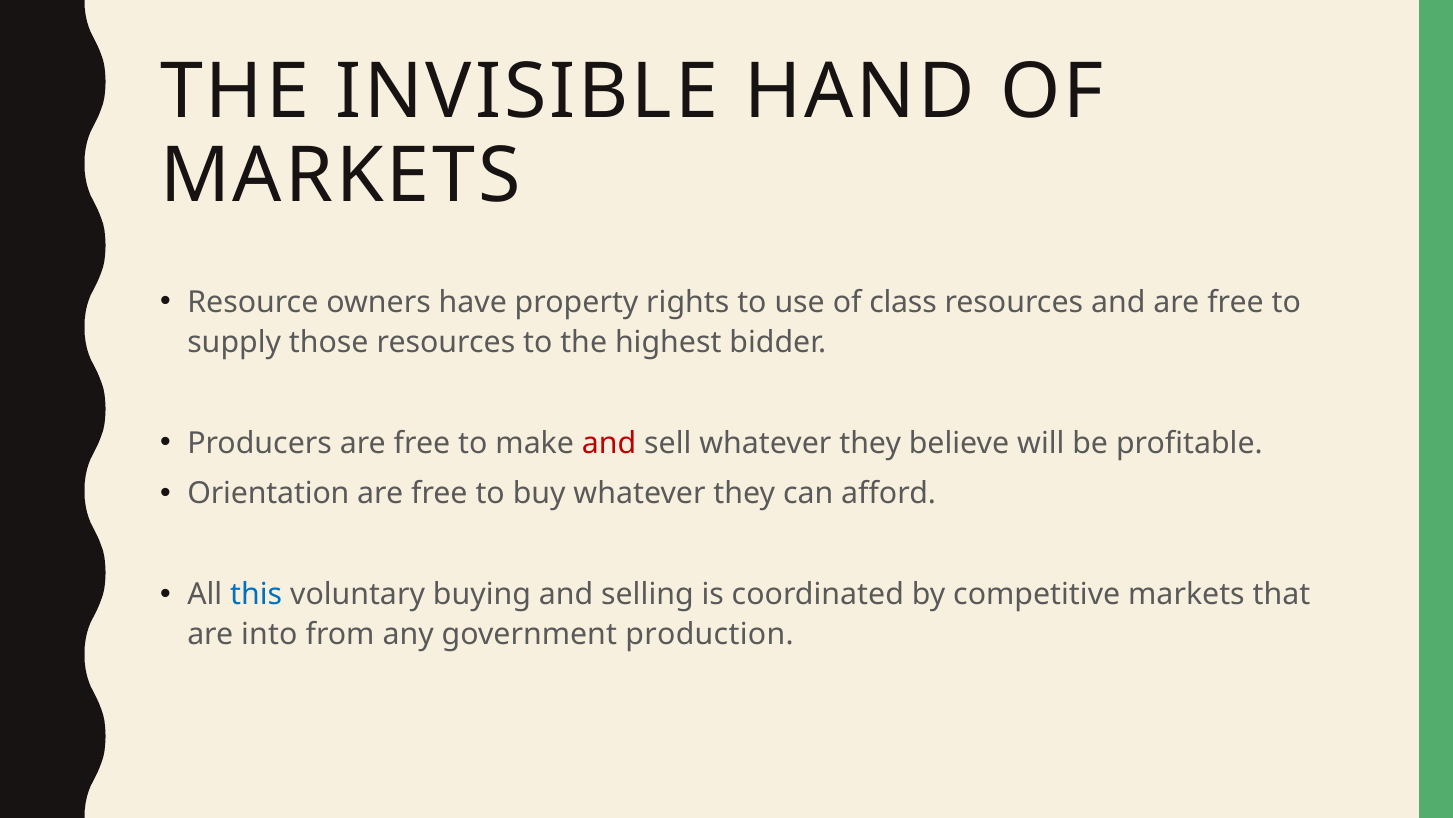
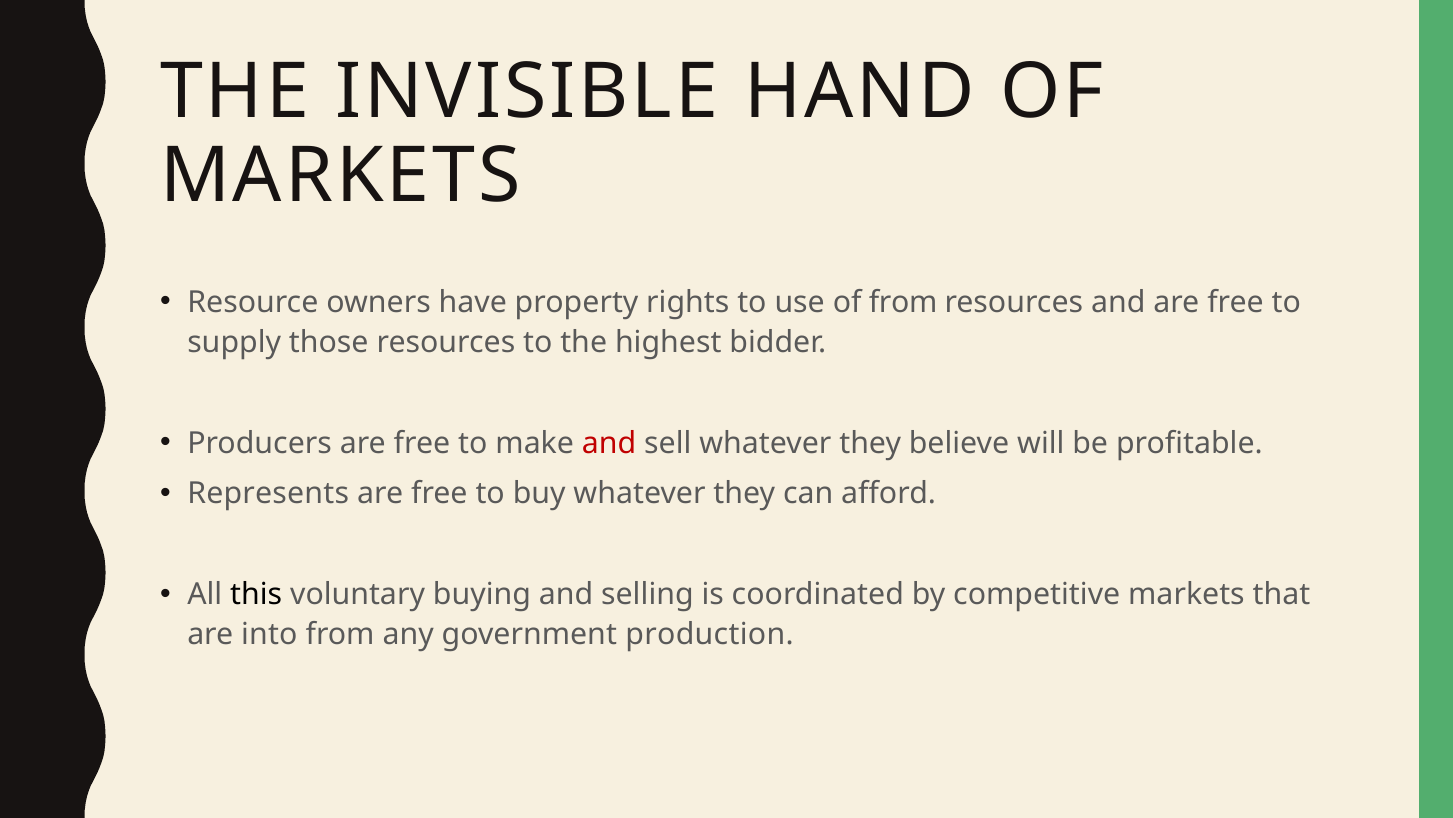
of class: class -> from
Orientation: Orientation -> Represents
this colour: blue -> black
